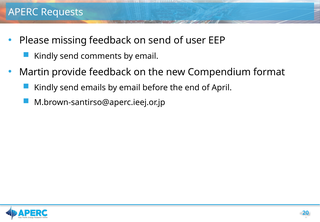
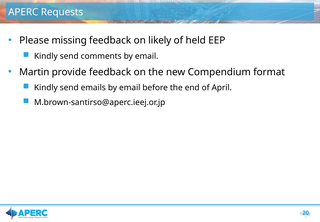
on send: send -> likely
user: user -> held
